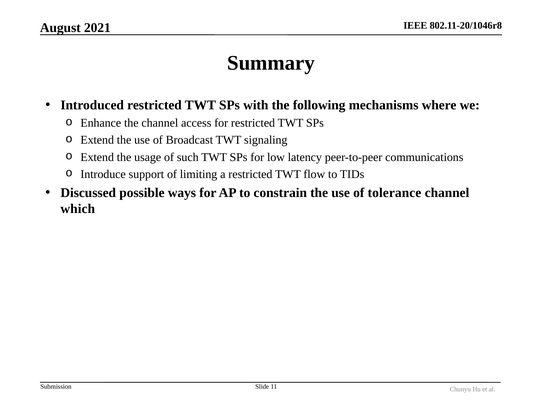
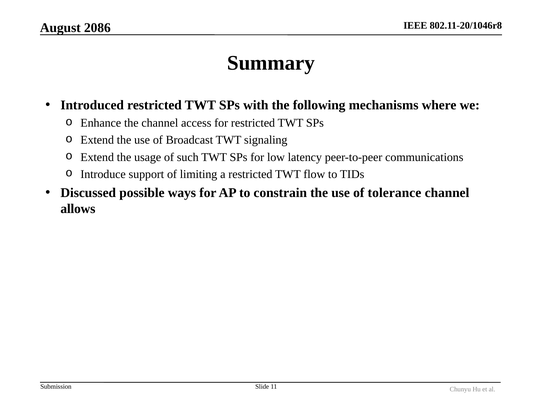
2021: 2021 -> 2086
which: which -> allows
